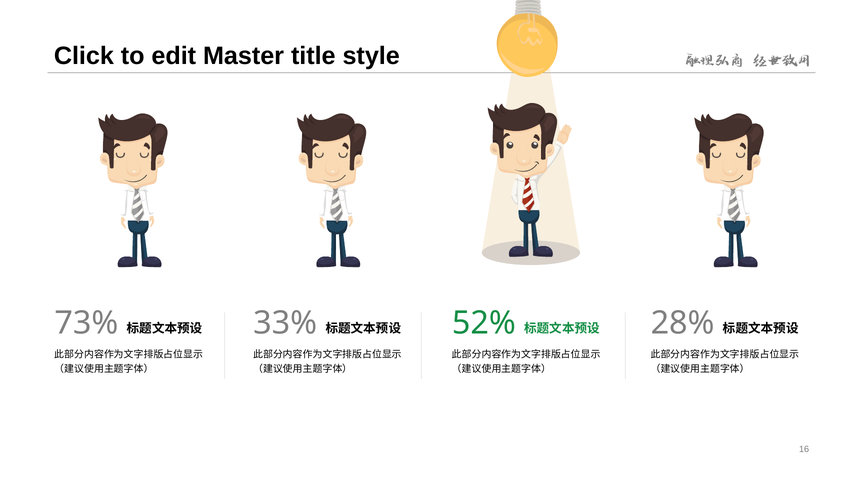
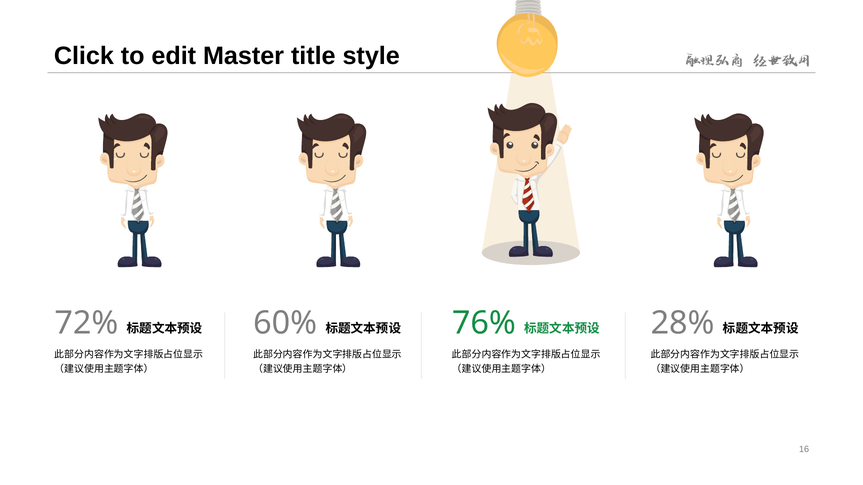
73%: 73% -> 72%
33%: 33% -> 60%
52%: 52% -> 76%
